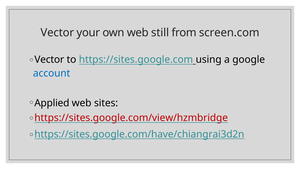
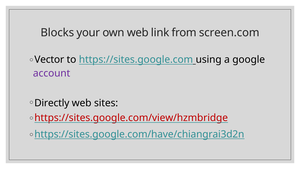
Vector at (57, 33): Vector -> Blocks
still: still -> link
account colour: blue -> purple
Applied: Applied -> Directly
